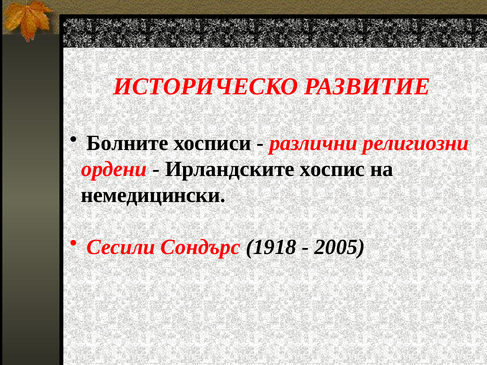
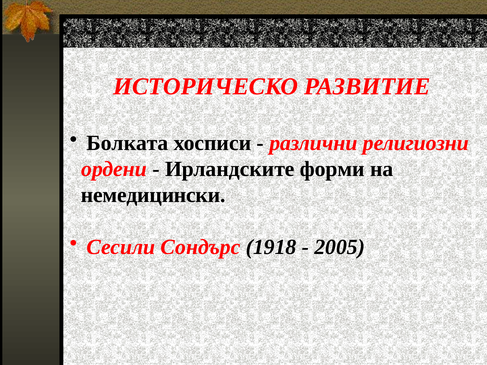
Болните: Болните -> Болката
хоспис: хоспис -> форми
